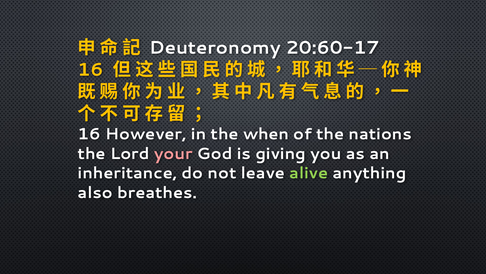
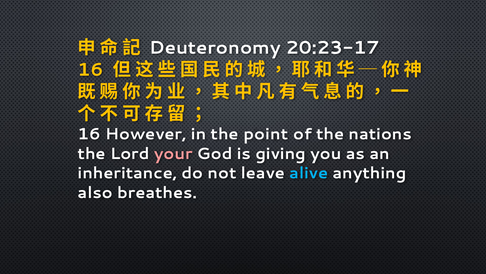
20:60-17: 20:60-17 -> 20:23-17
when: when -> point
alive colour: light green -> light blue
